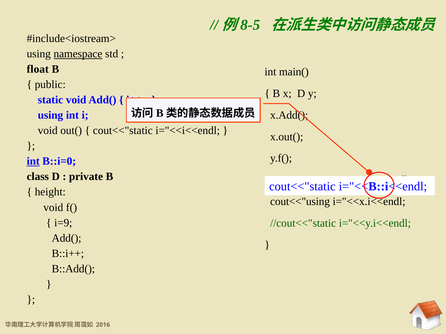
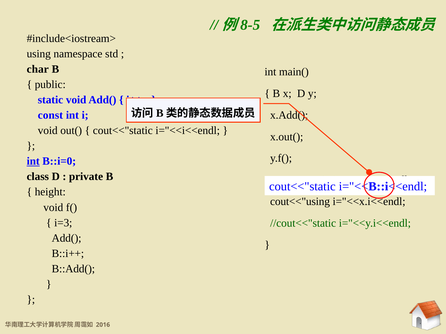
namespace underline: present -> none
float: float -> char
using at (50, 115): using -> const
i=9: i=9 -> i=3
